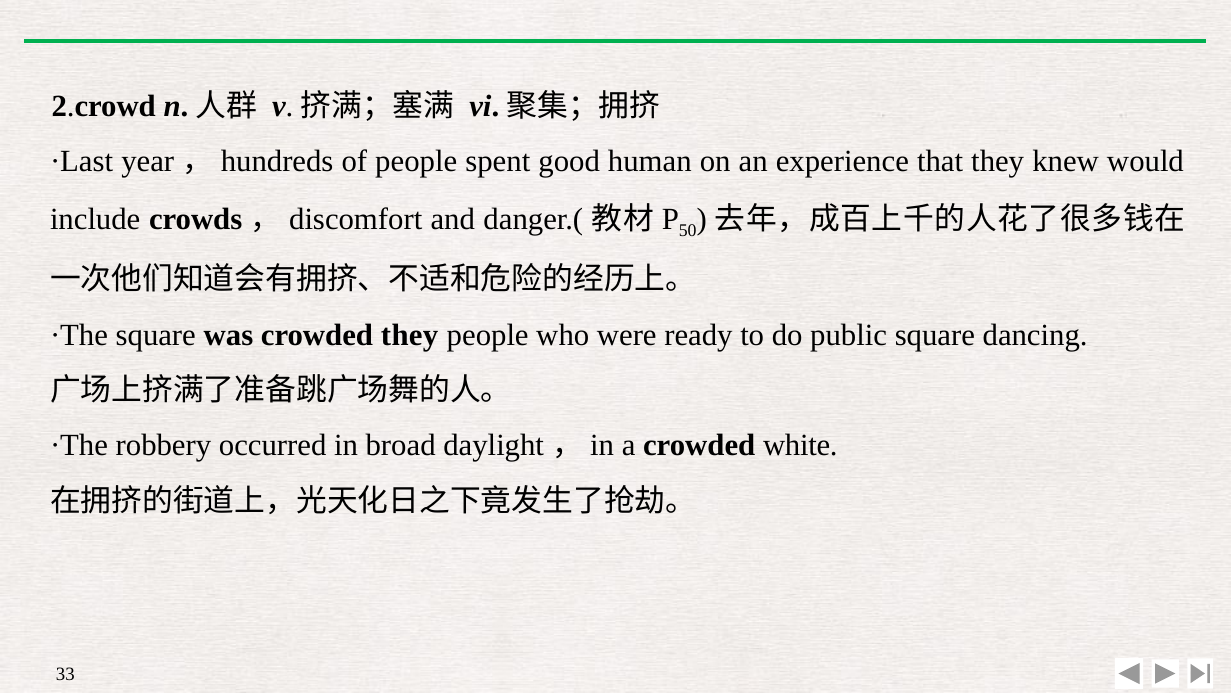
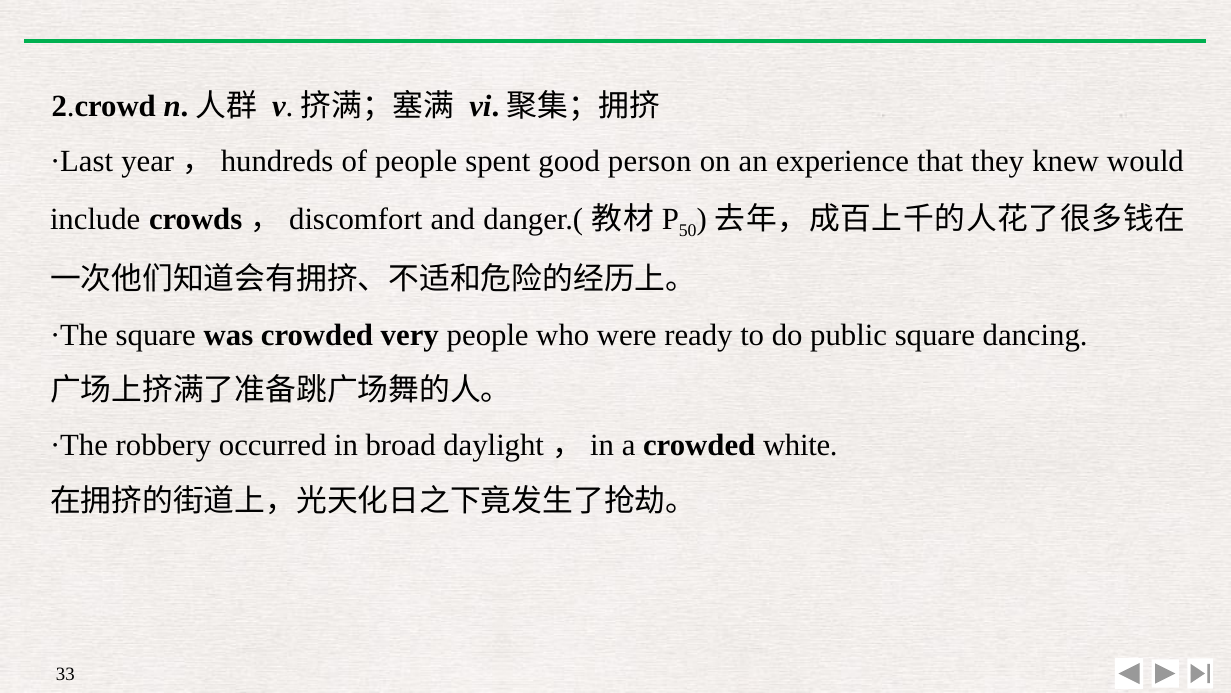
human: human -> person
crowded they: they -> very
